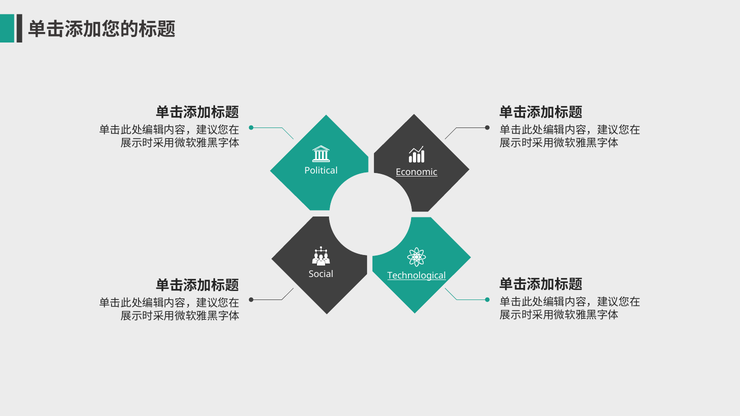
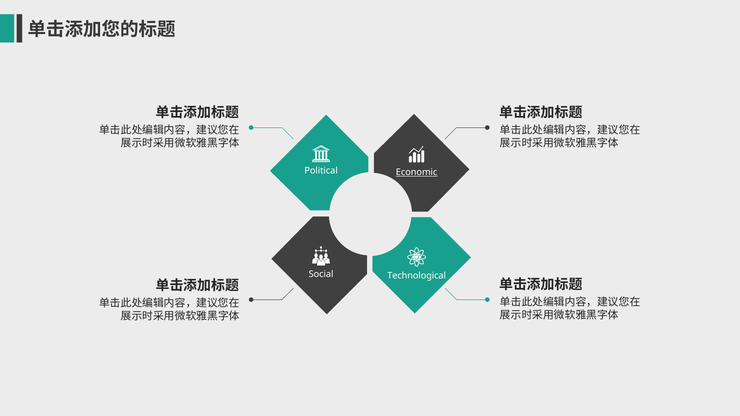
Technological underline: present -> none
